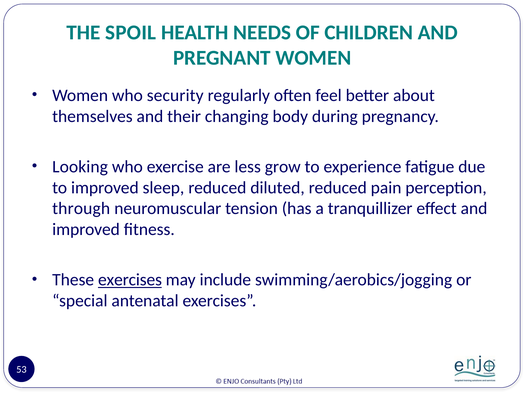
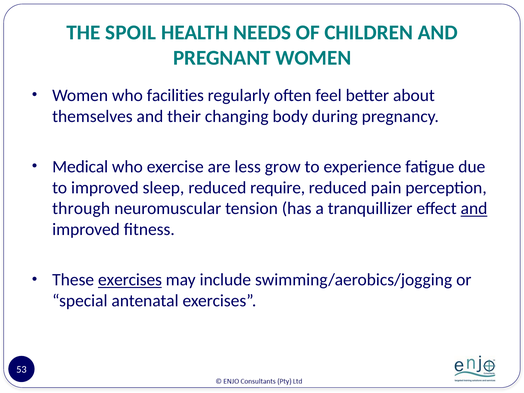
security: security -> facilities
Looking: Looking -> Medical
diluted: diluted -> require
and at (474, 209) underline: none -> present
